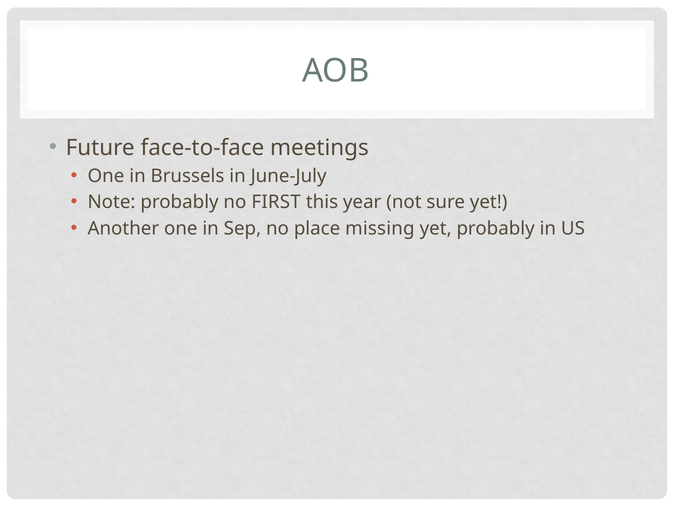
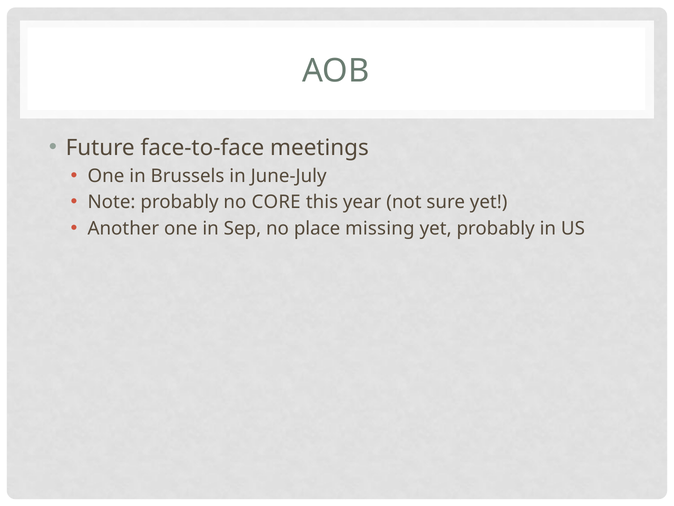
FIRST: FIRST -> CORE
